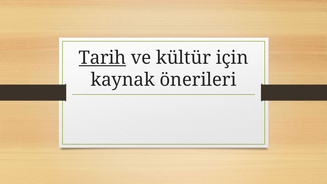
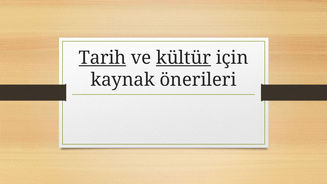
kültür underline: none -> present
